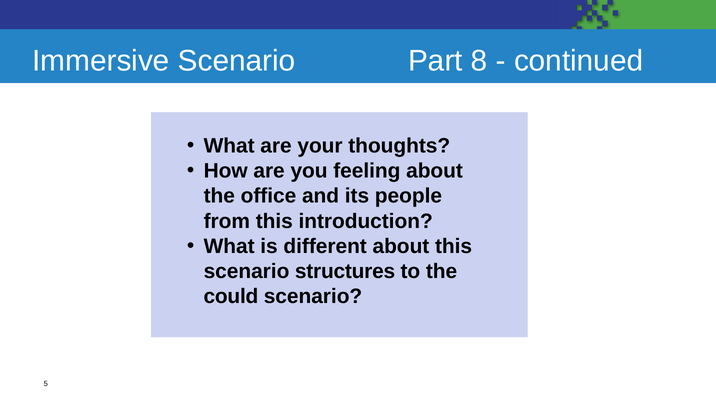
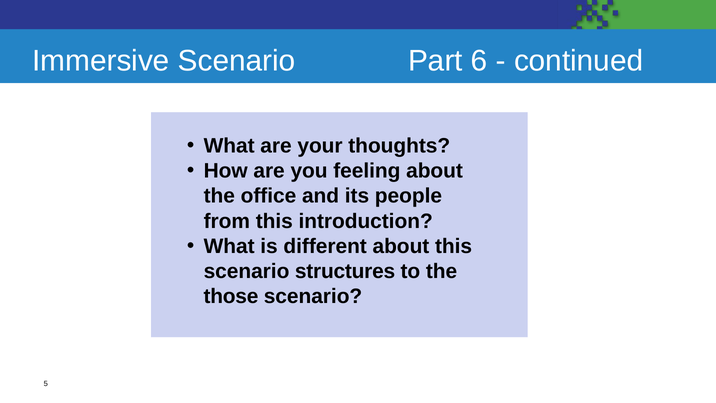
8: 8 -> 6
could: could -> those
